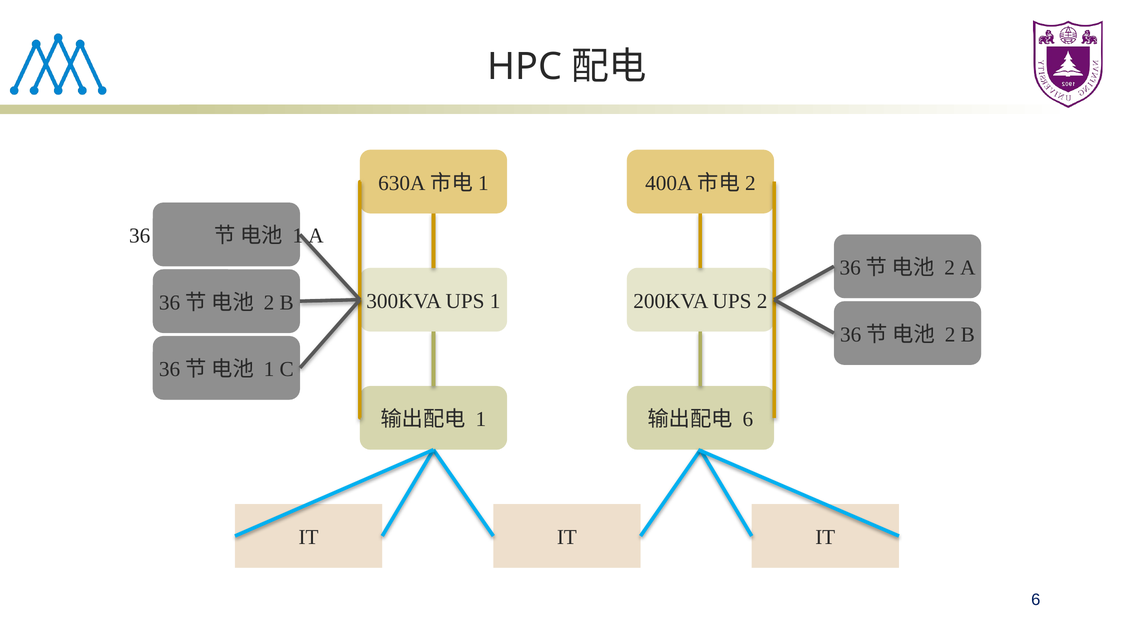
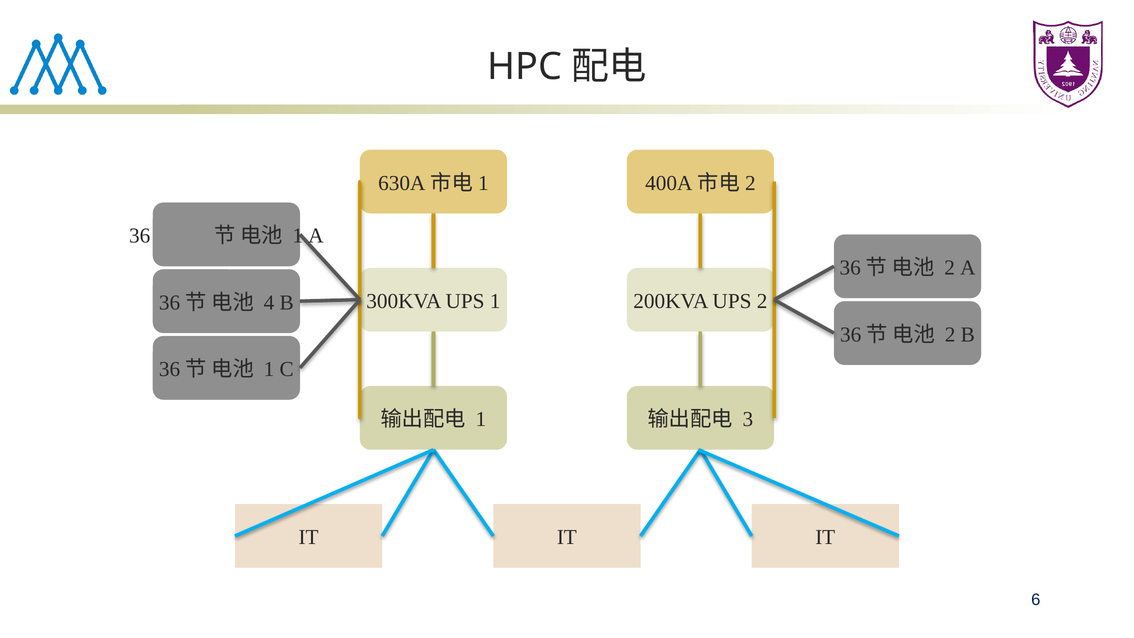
2 at (269, 303): 2 -> 4
6 at (748, 419): 6 -> 3
